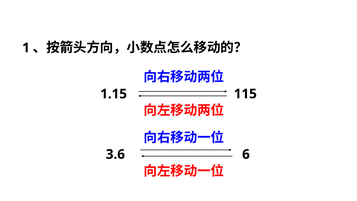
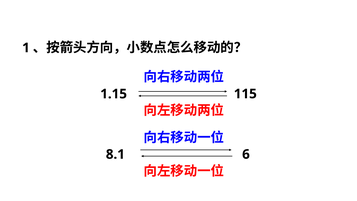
3.6: 3.6 -> 8.1
